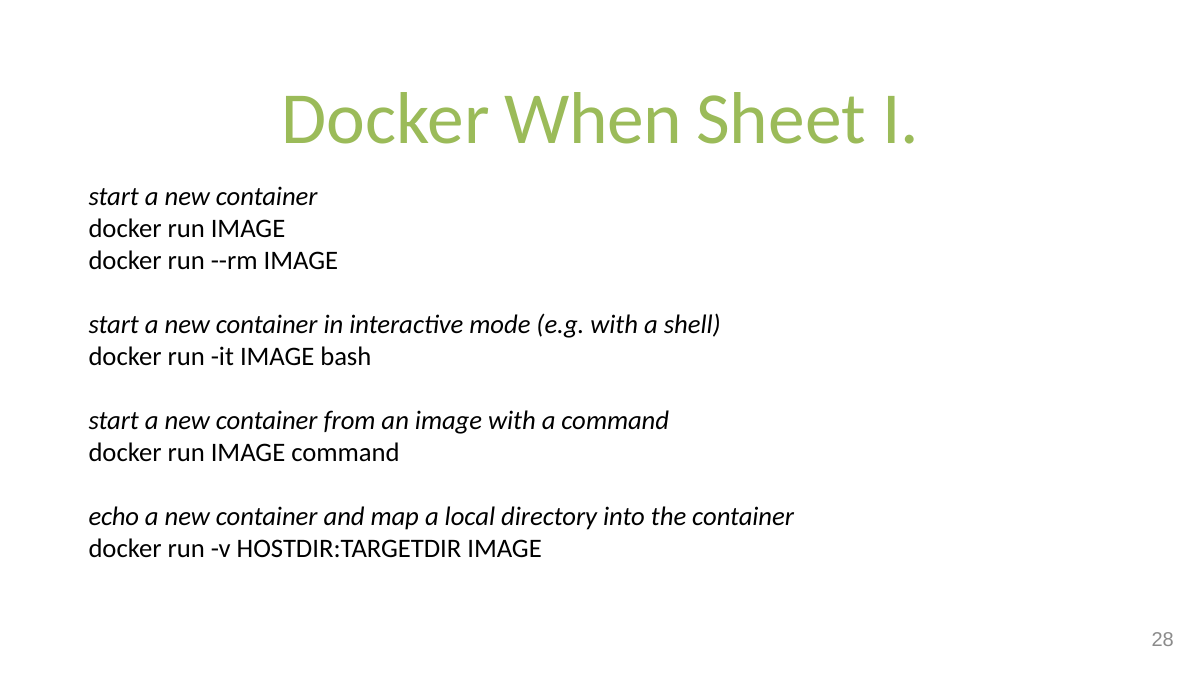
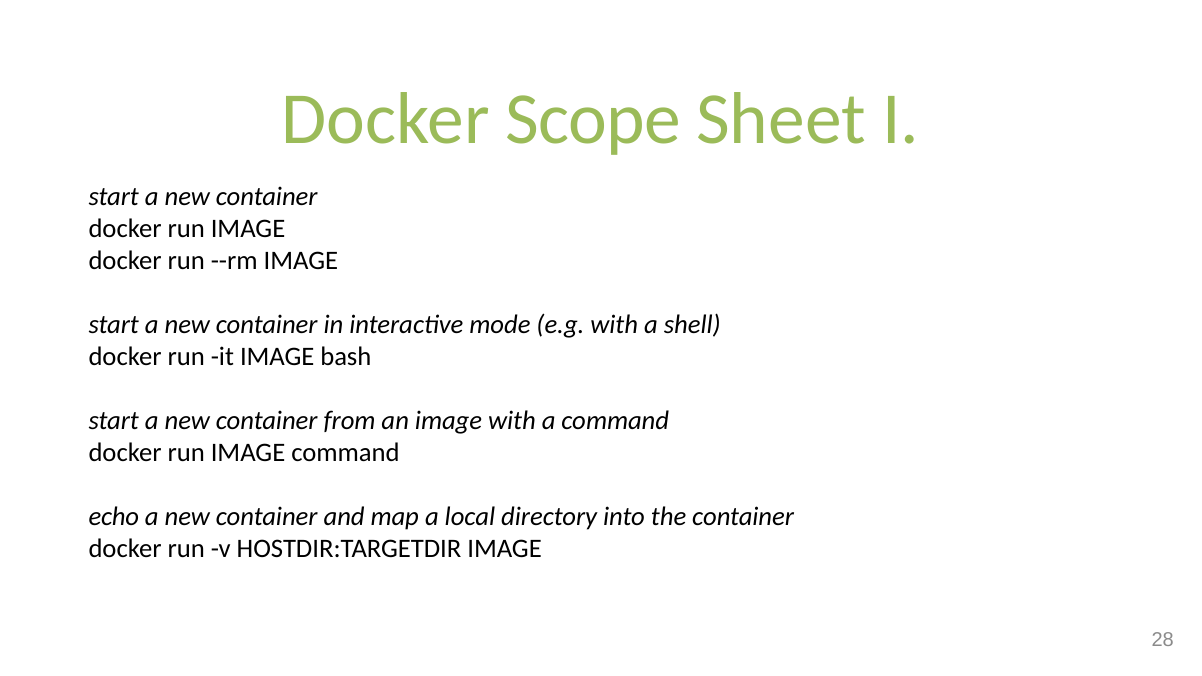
When: When -> Scope
